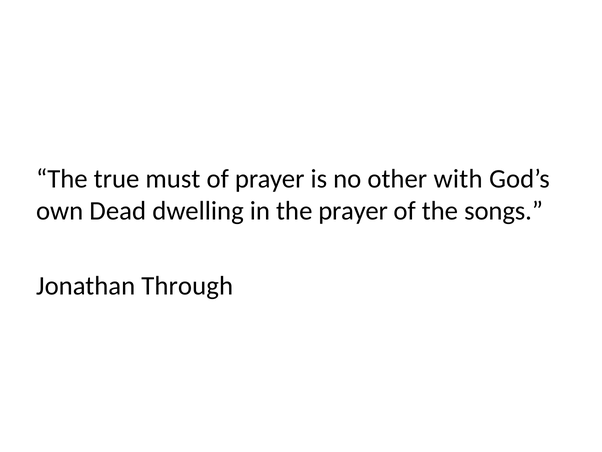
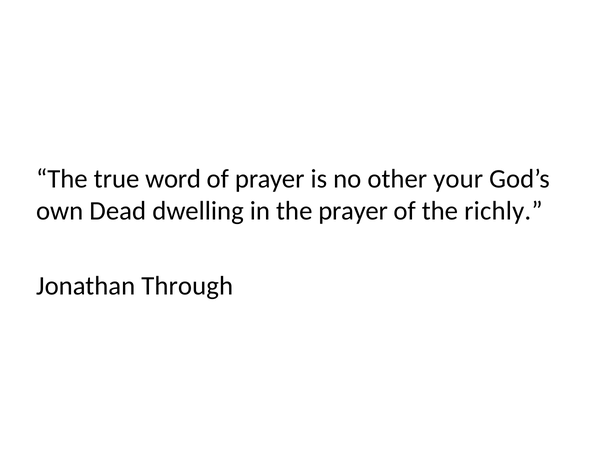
must: must -> word
with: with -> your
songs: songs -> richly
